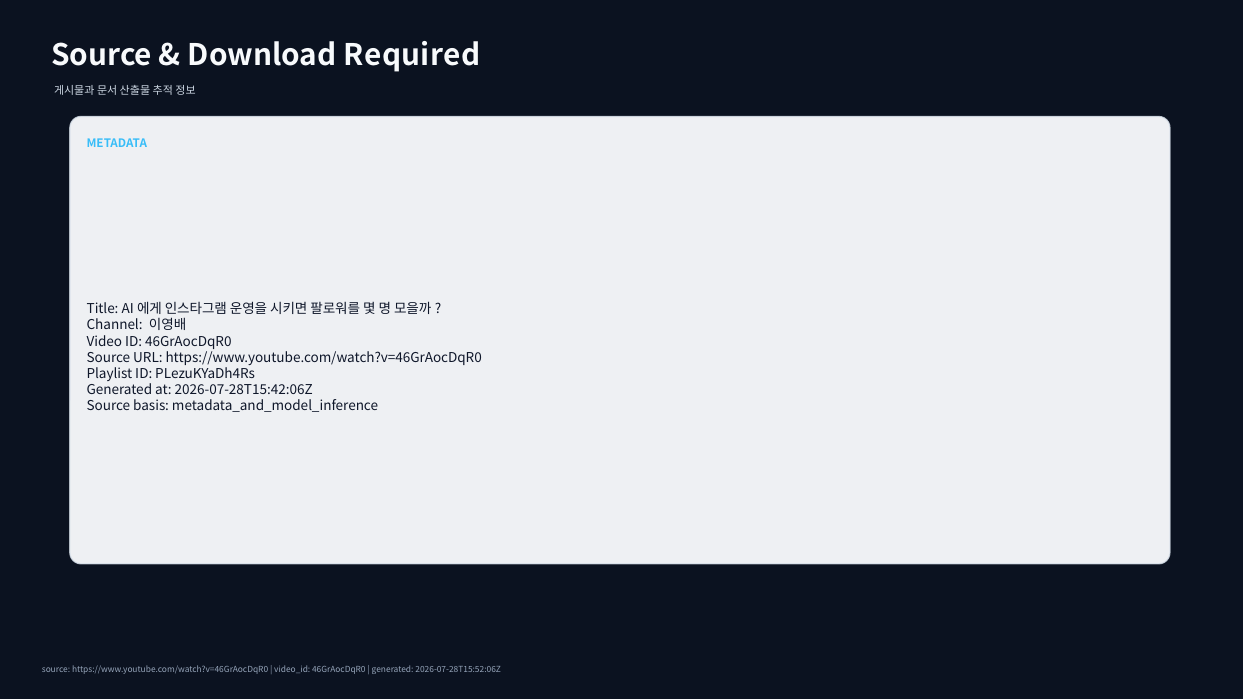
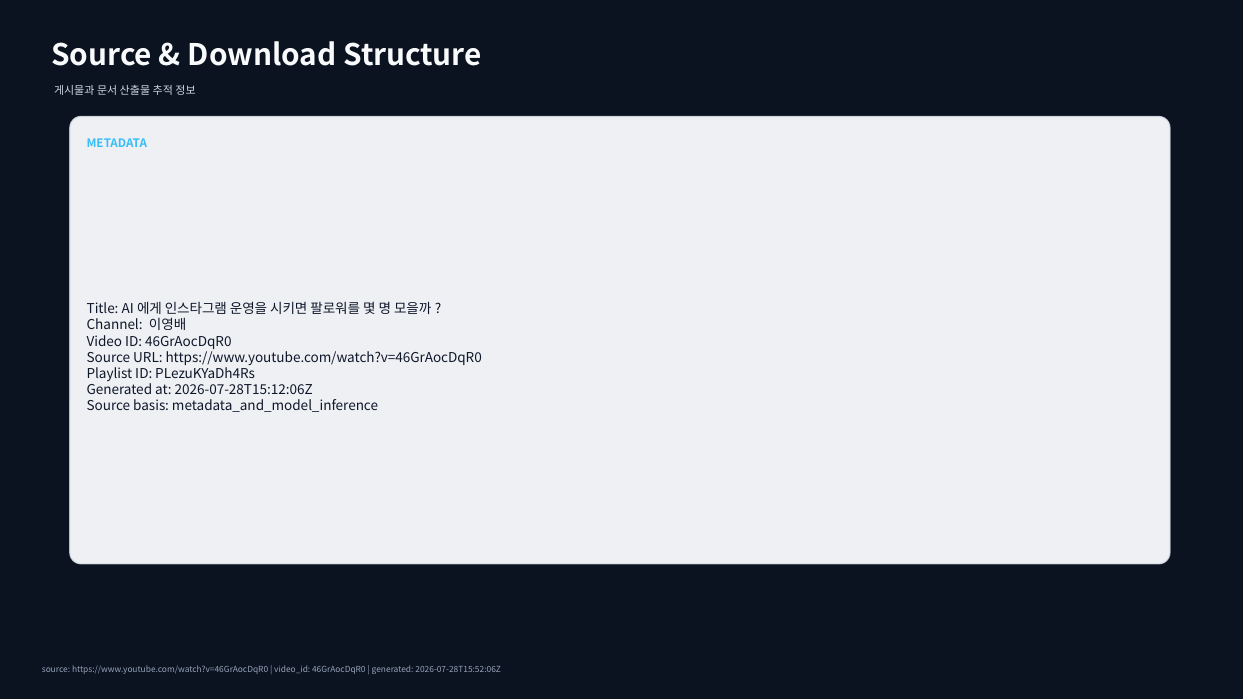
Required: Required -> Structure
2026-07-28T15:42:06Z: 2026-07-28T15:42:06Z -> 2026-07-28T15:12:06Z
